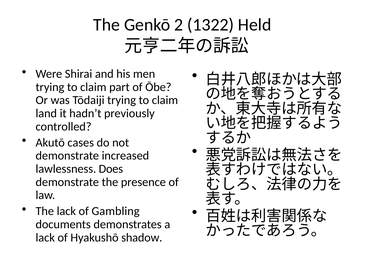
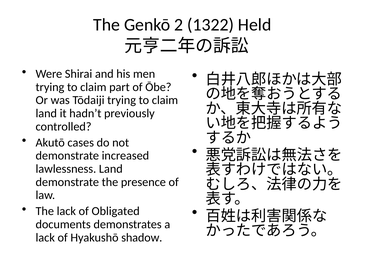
lawlessness Does: Does -> Land
Gambling: Gambling -> Obligated
